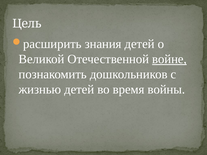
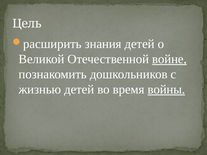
войны underline: none -> present
